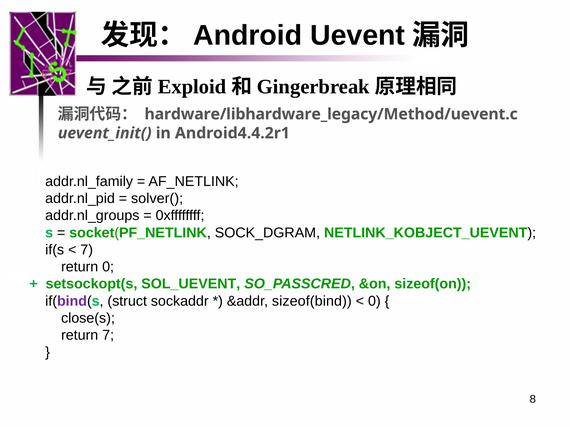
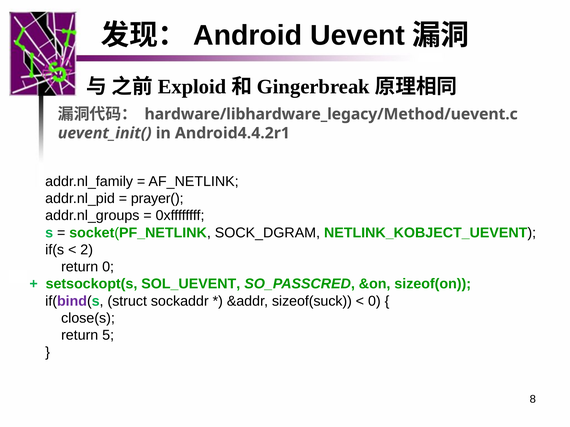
solver(: solver( -> prayer(
7 at (87, 250): 7 -> 2
sizeof(bind: sizeof(bind -> sizeof(suck
return 7: 7 -> 5
